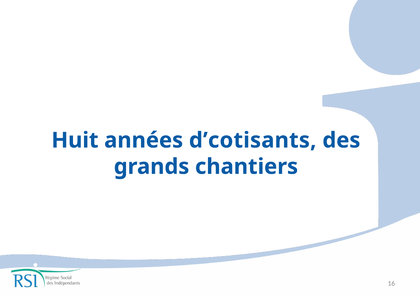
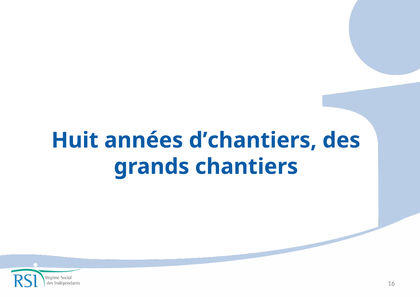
d’cotisants: d’cotisants -> d’chantiers
